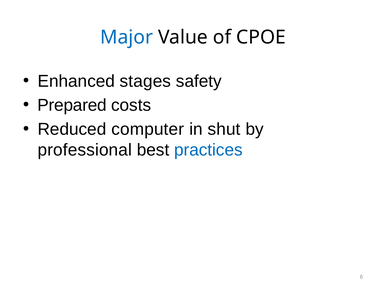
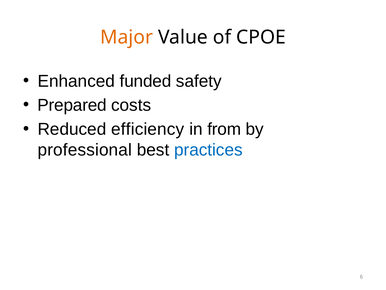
Major colour: blue -> orange
stages: stages -> funded
computer: computer -> efficiency
shut: shut -> from
